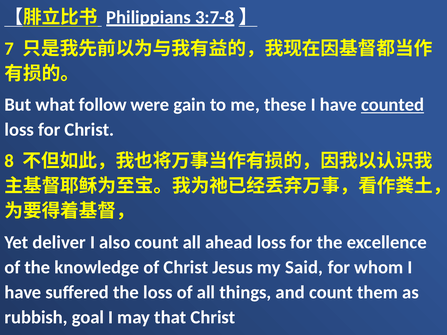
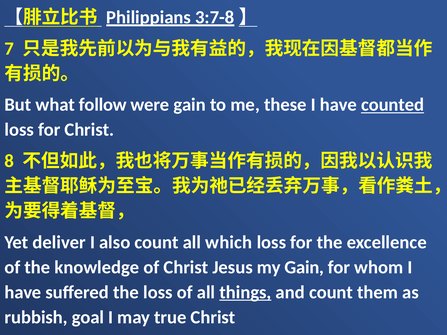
ahead: ahead -> which
my Said: Said -> Gain
things underline: none -> present
that: that -> true
